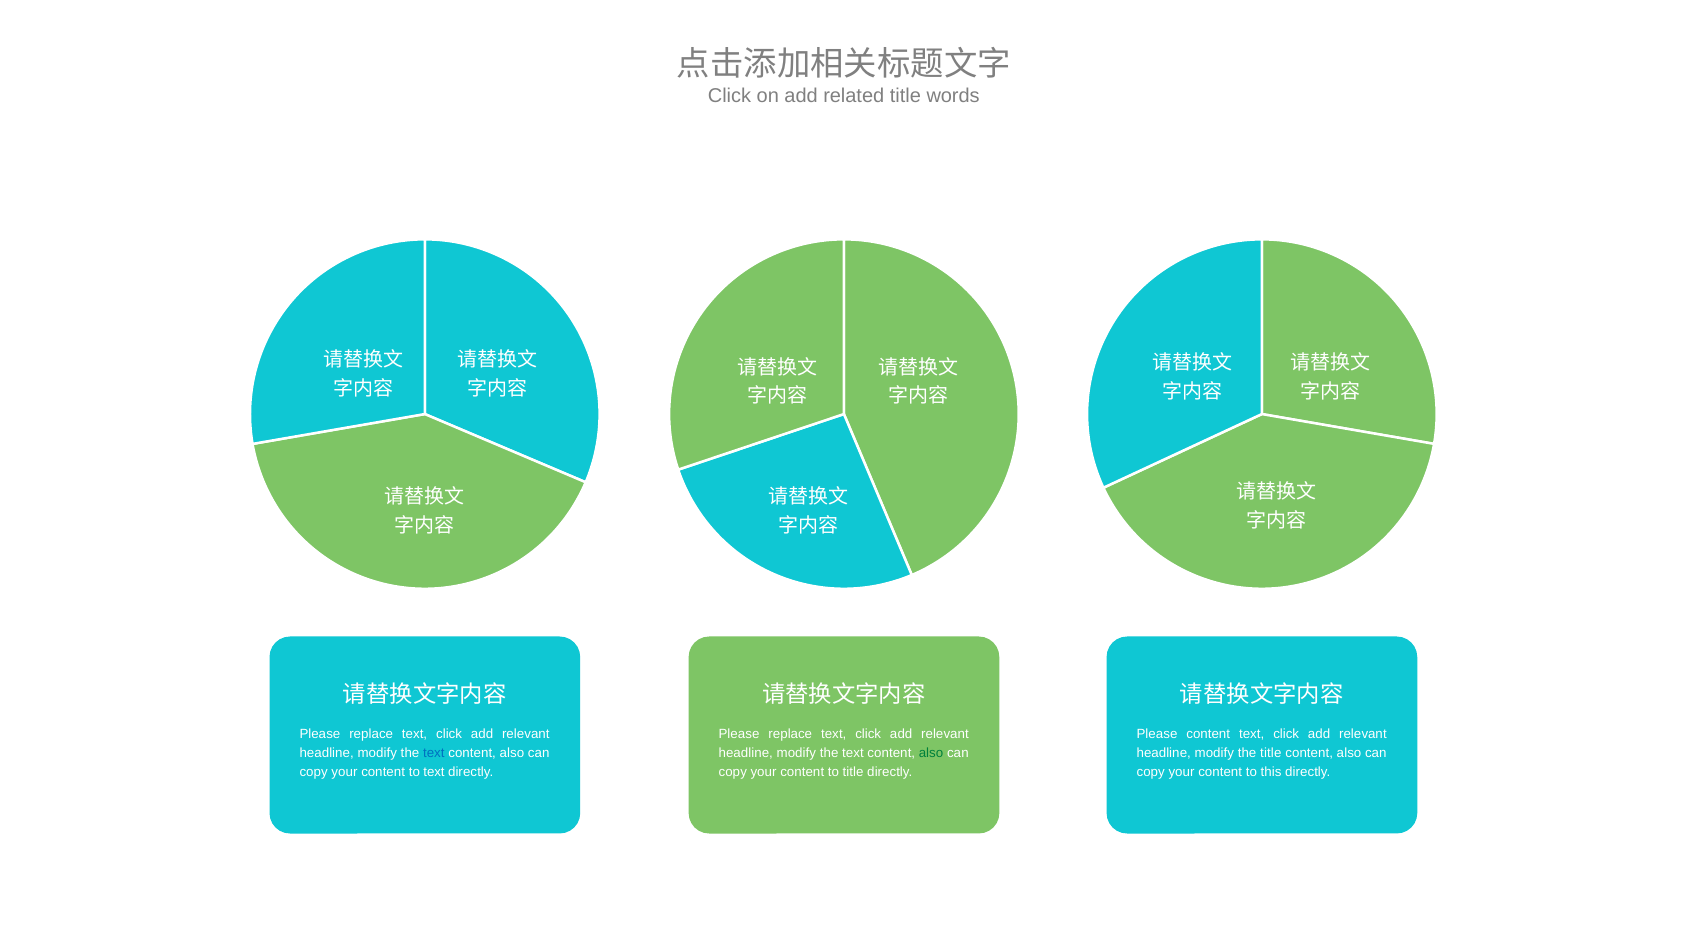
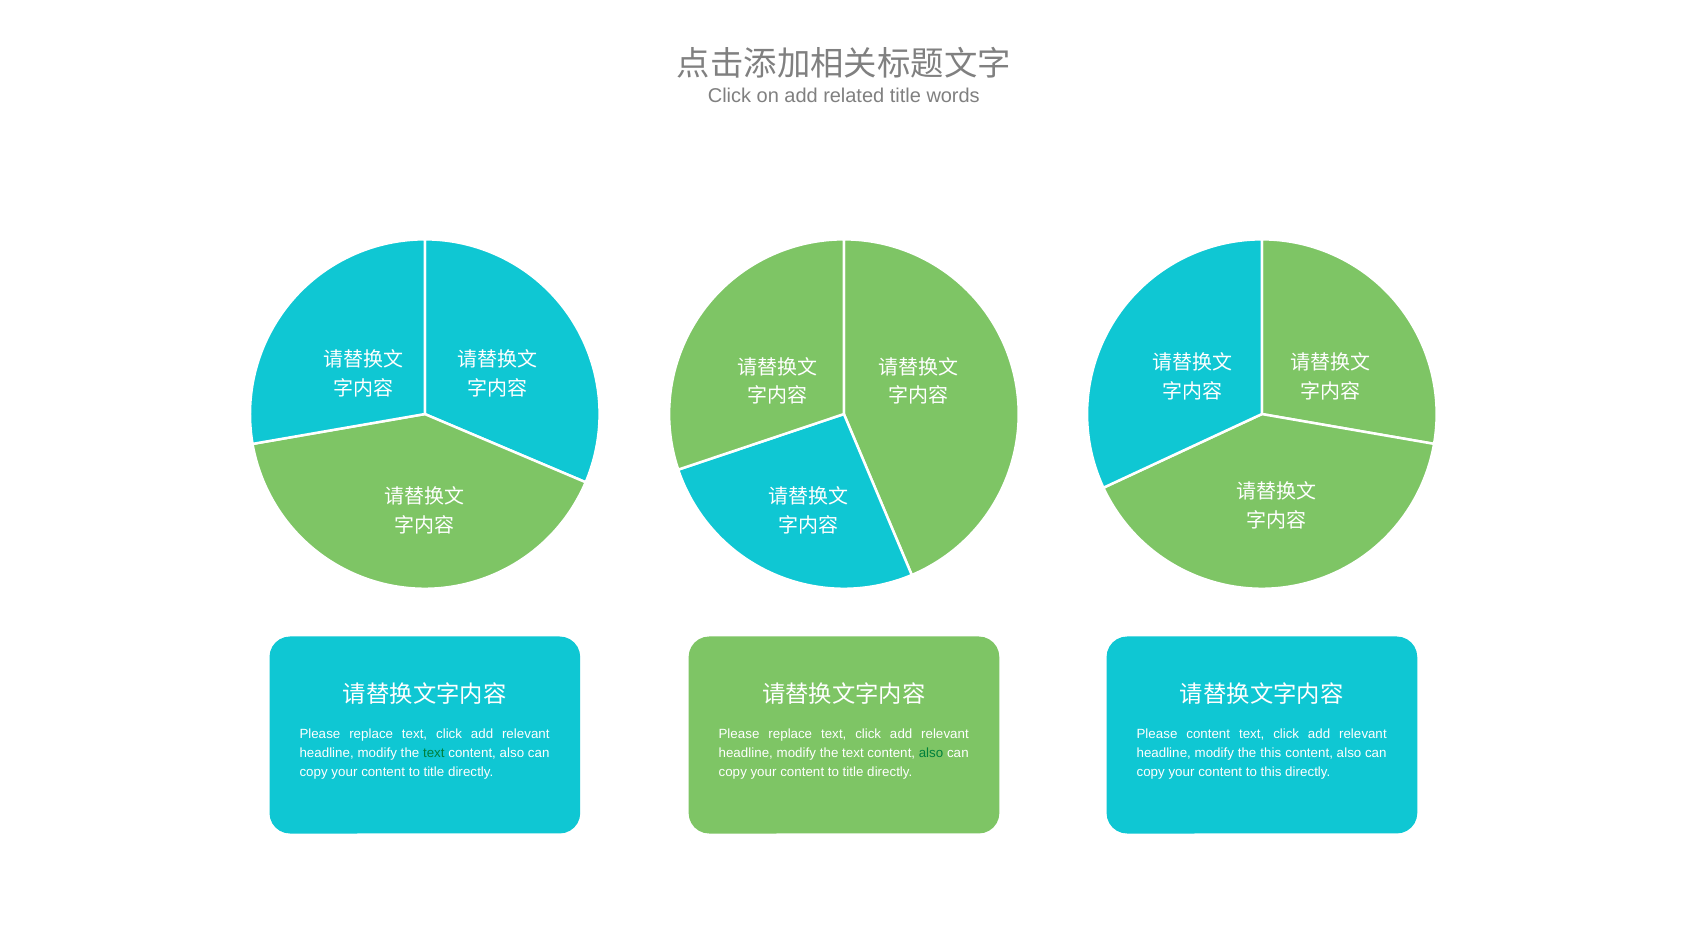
text at (434, 753) colour: blue -> green
the title: title -> this
text at (434, 772): text -> title
